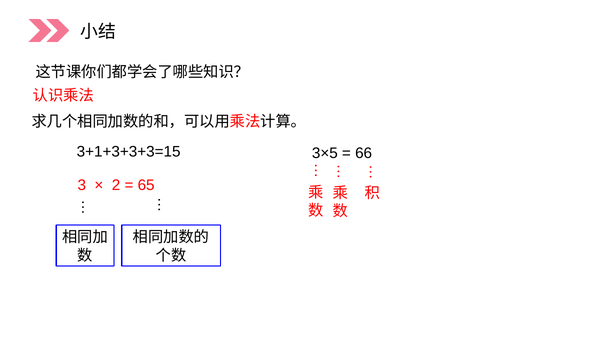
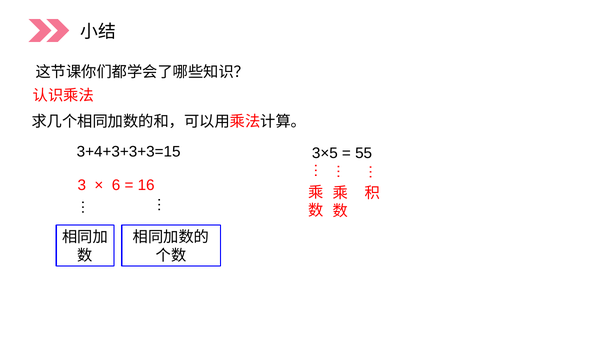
3+1+3+3+3=15: 3+1+3+3+3=15 -> 3+4+3+3+3=15
66: 66 -> 55
2: 2 -> 6
65: 65 -> 16
